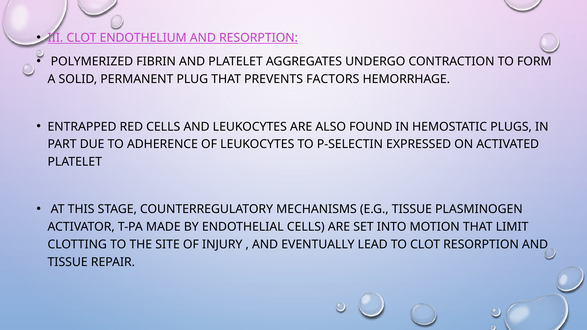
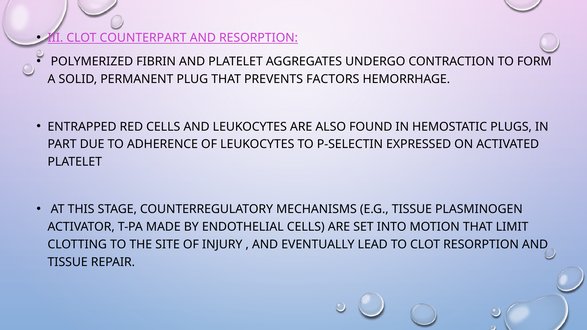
ENDOTHELIUM: ENDOTHELIUM -> COUNTERPART
